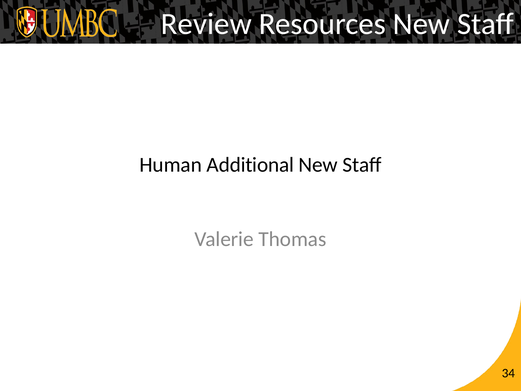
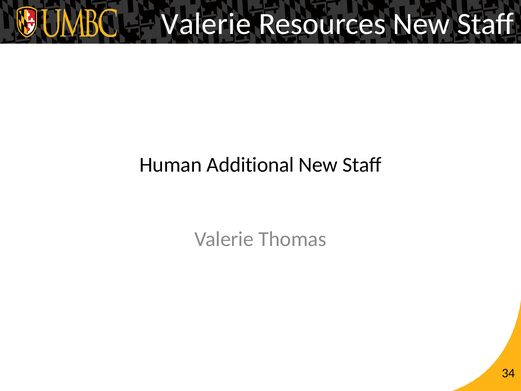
Review at (206, 24): Review -> Valerie
